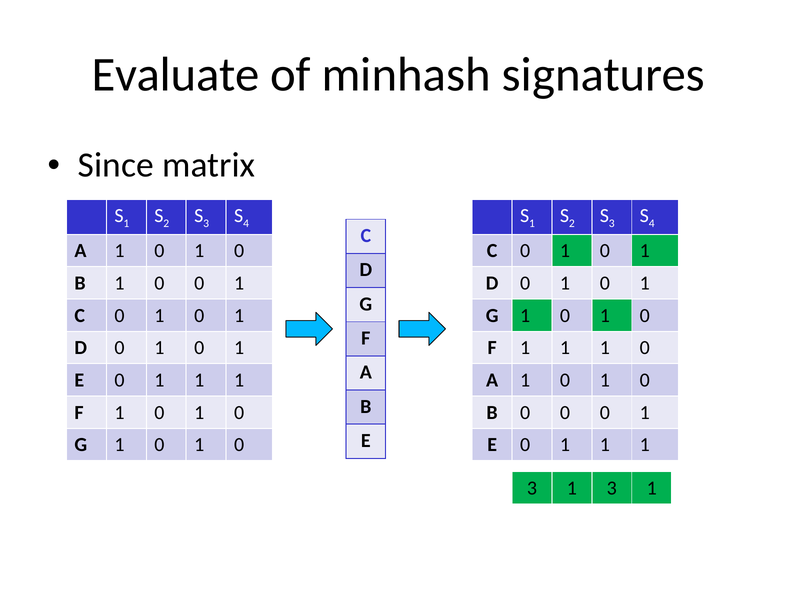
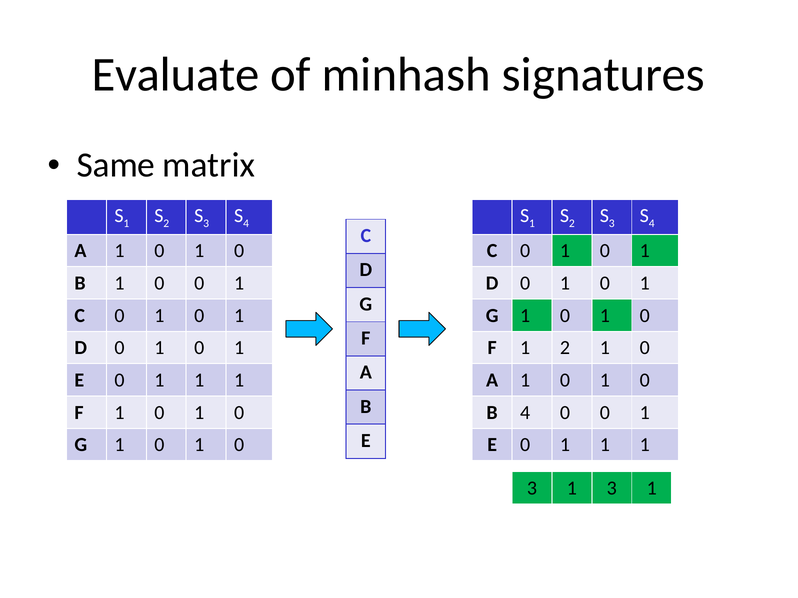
Since: Since -> Same
F 1 1: 1 -> 2
B 0: 0 -> 4
